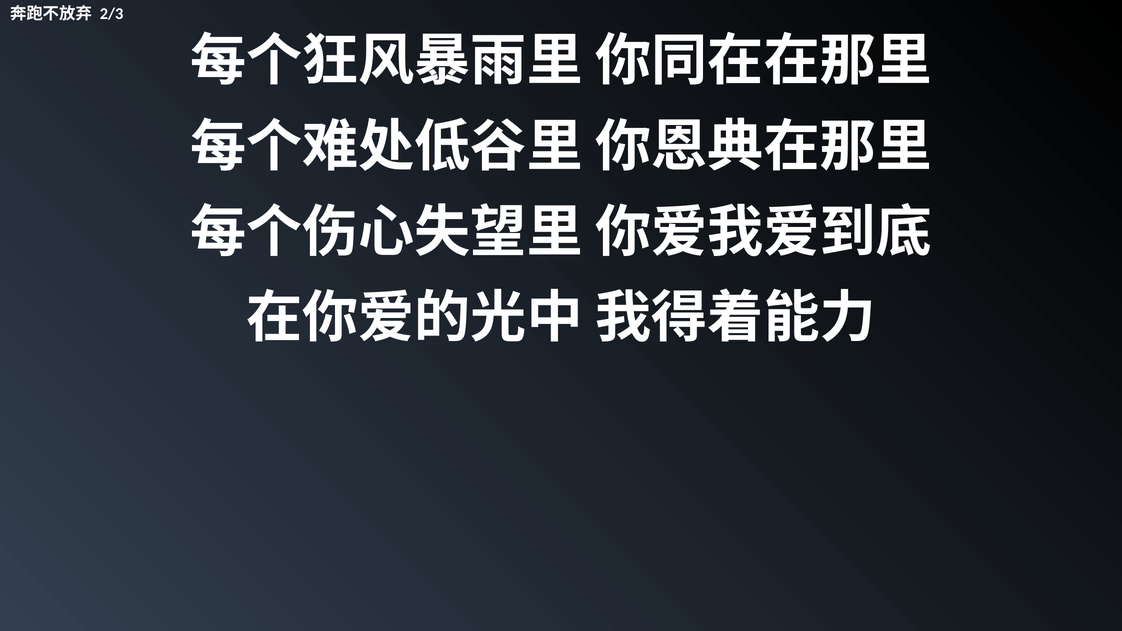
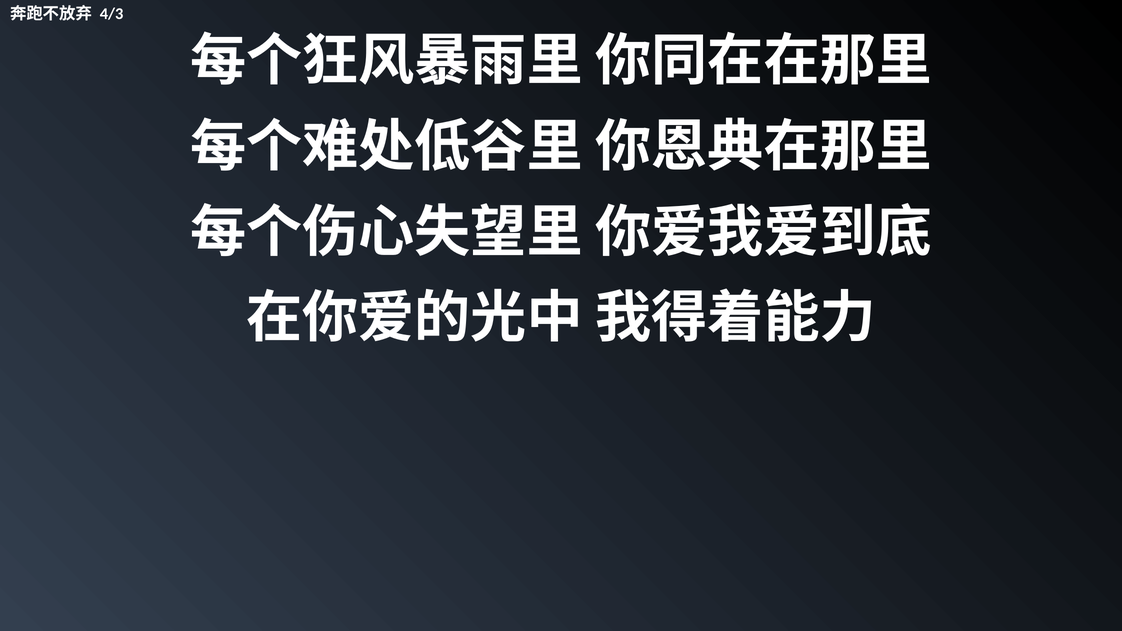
2/3: 2/3 -> 4/3
